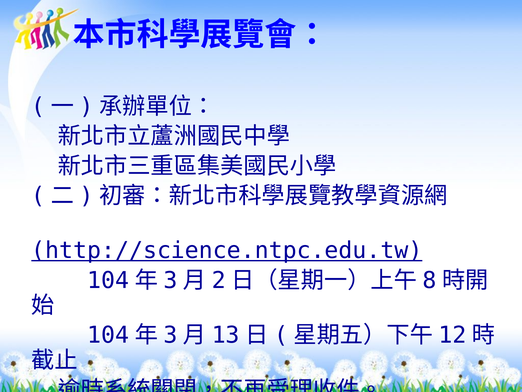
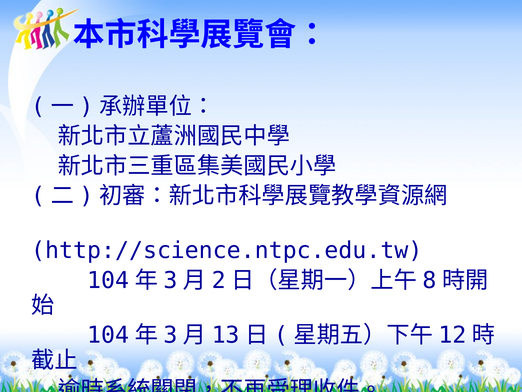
http://science.ntpc.edu.tw underline: present -> none
